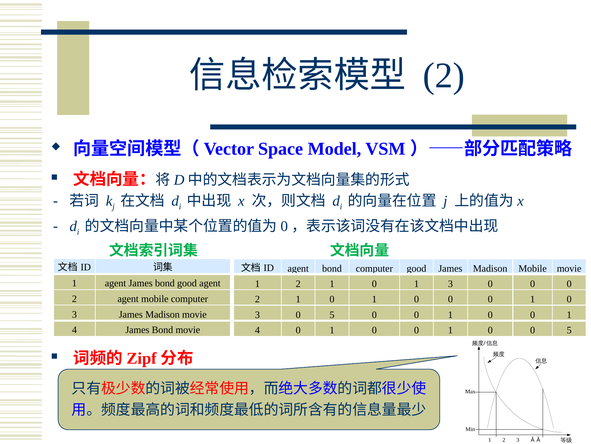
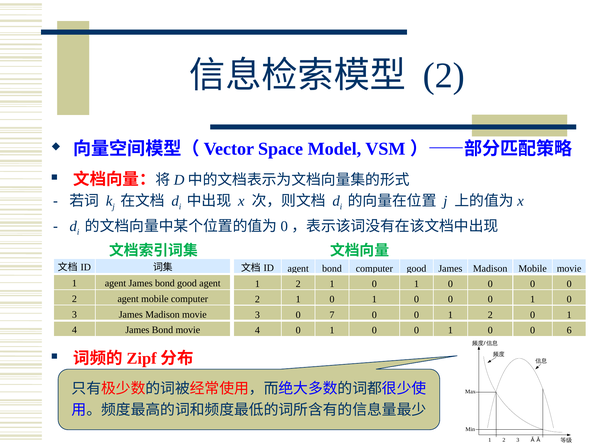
3 at (450, 283): 3 -> 0
3 0 5: 5 -> 7
0 at (490, 314): 0 -> 2
0 0 5: 5 -> 6
